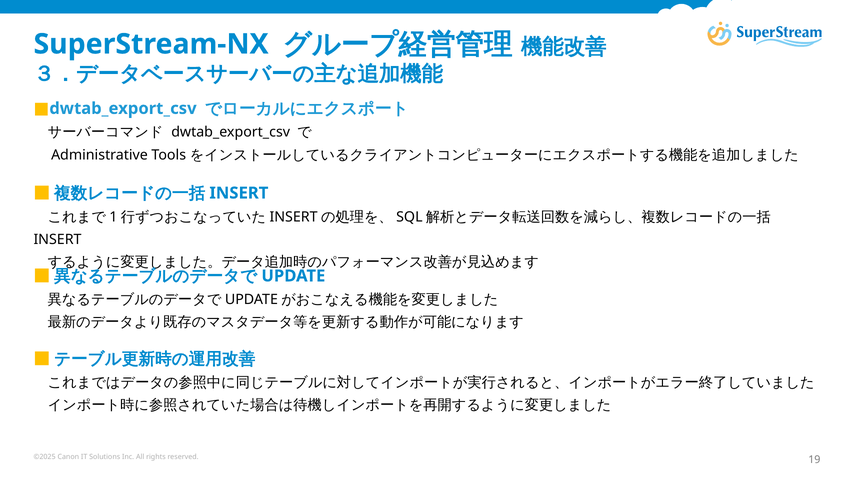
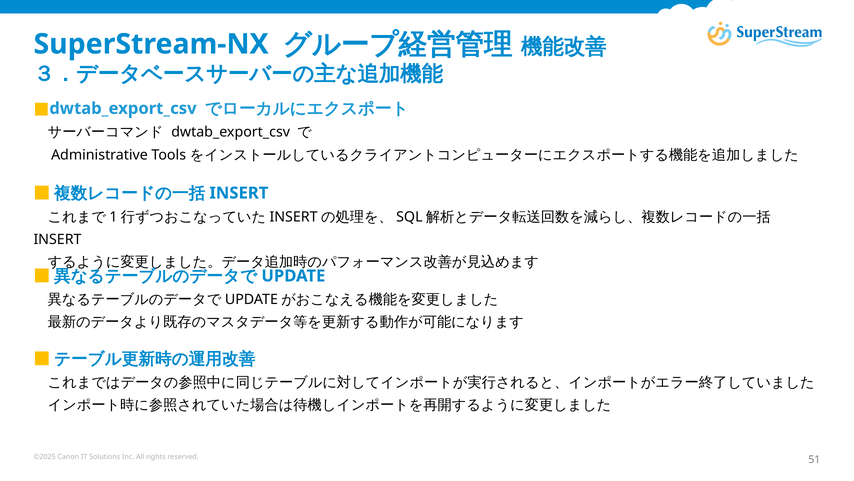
19: 19 -> 51
